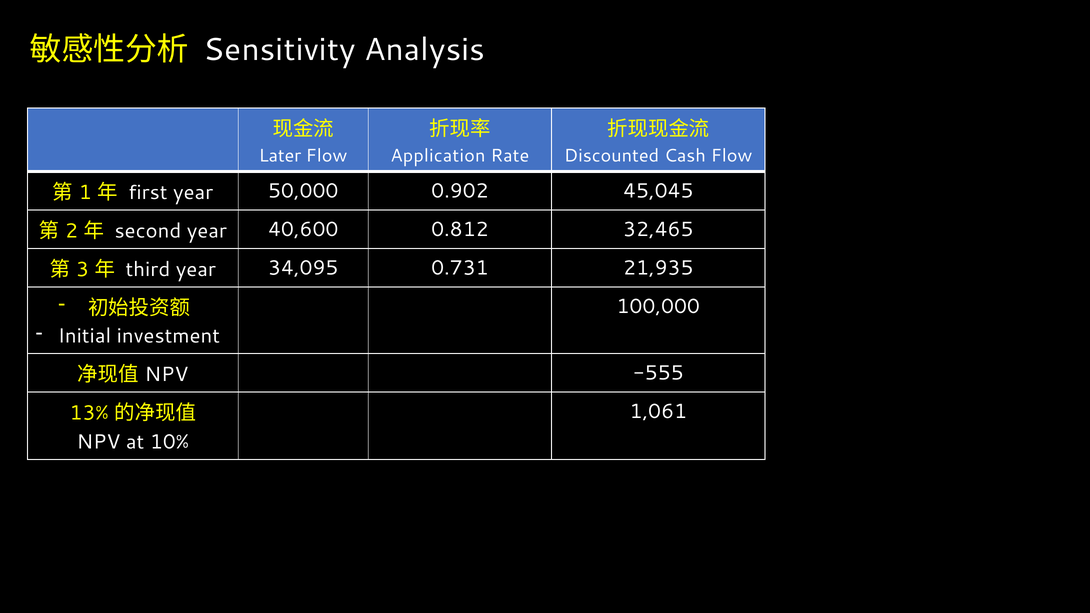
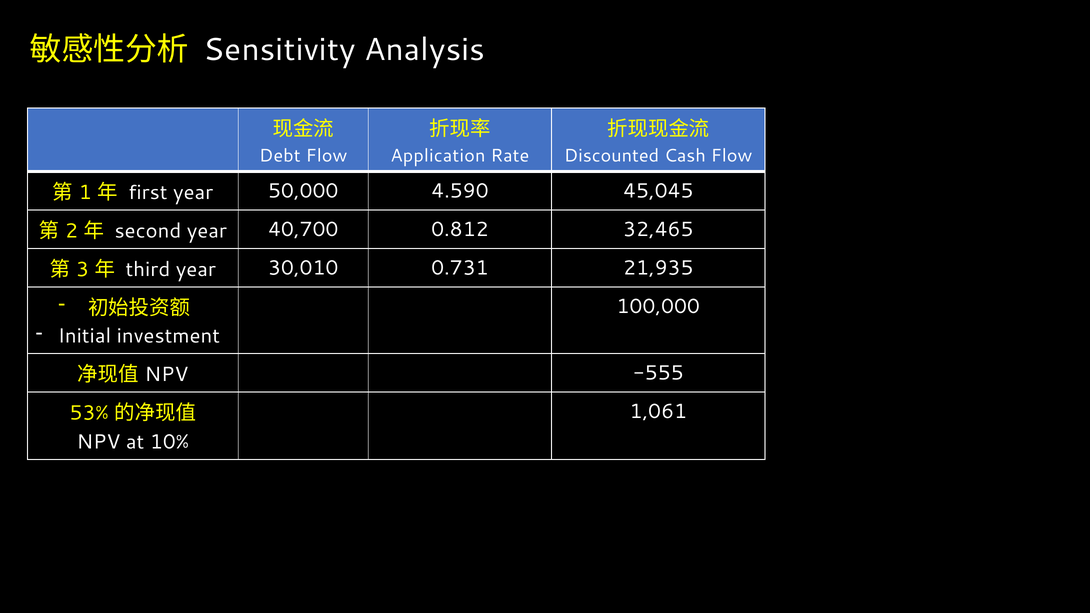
Later: Later -> Debt
0.902: 0.902 -> 4.590
40,600: 40,600 -> 40,700
34,095: 34,095 -> 30,010
13%: 13% -> 53%
